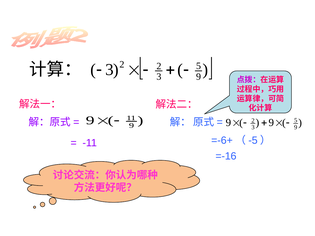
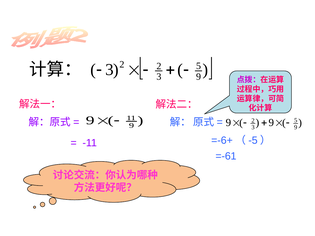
=-16: =-16 -> =-61
